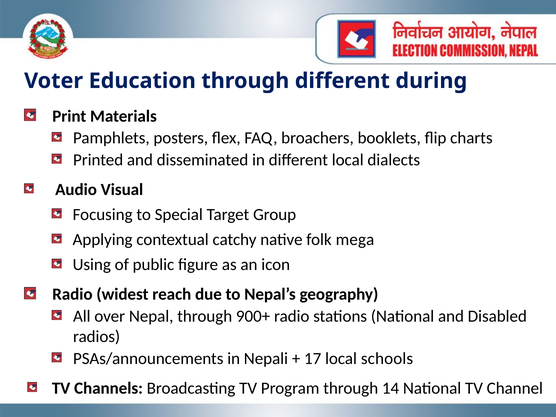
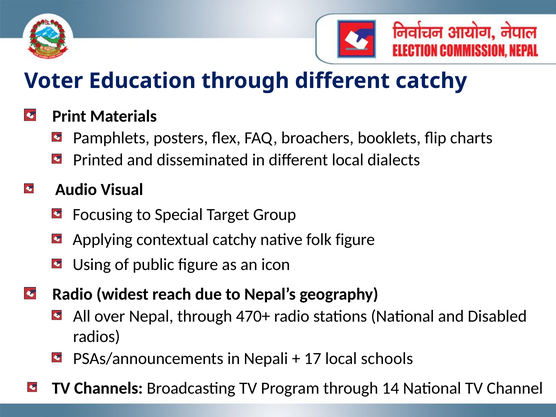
different during: during -> catchy
folk mega: mega -> figure
900+: 900+ -> 470+
